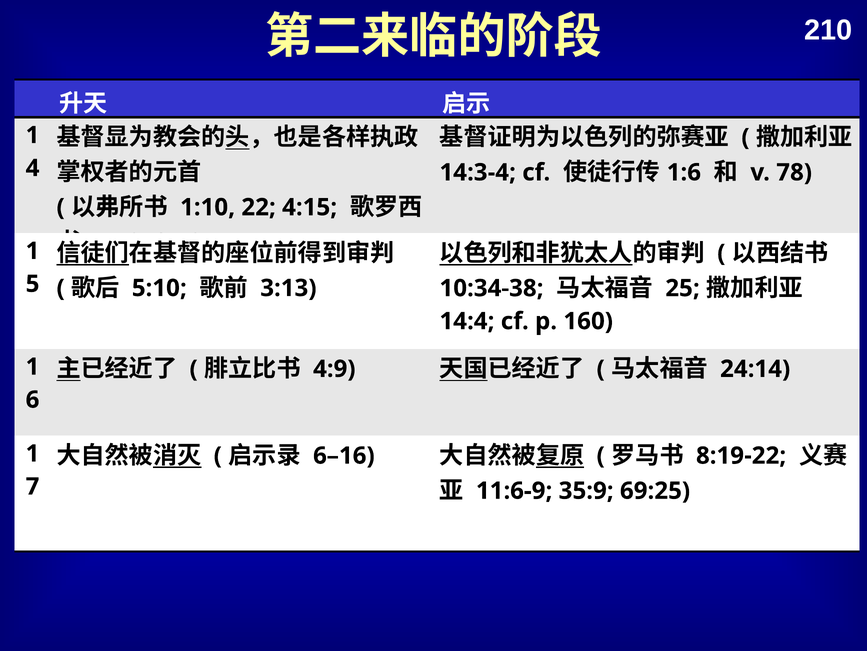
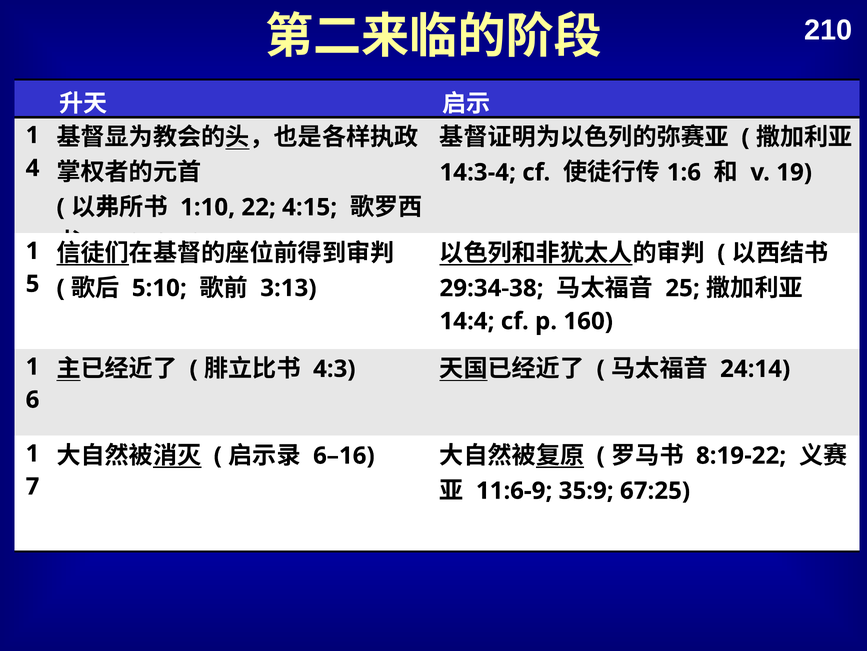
78: 78 -> 19
10:34-38: 10:34-38 -> 29:34-38
4:9: 4:9 -> 4:3
69:25: 69:25 -> 67:25
